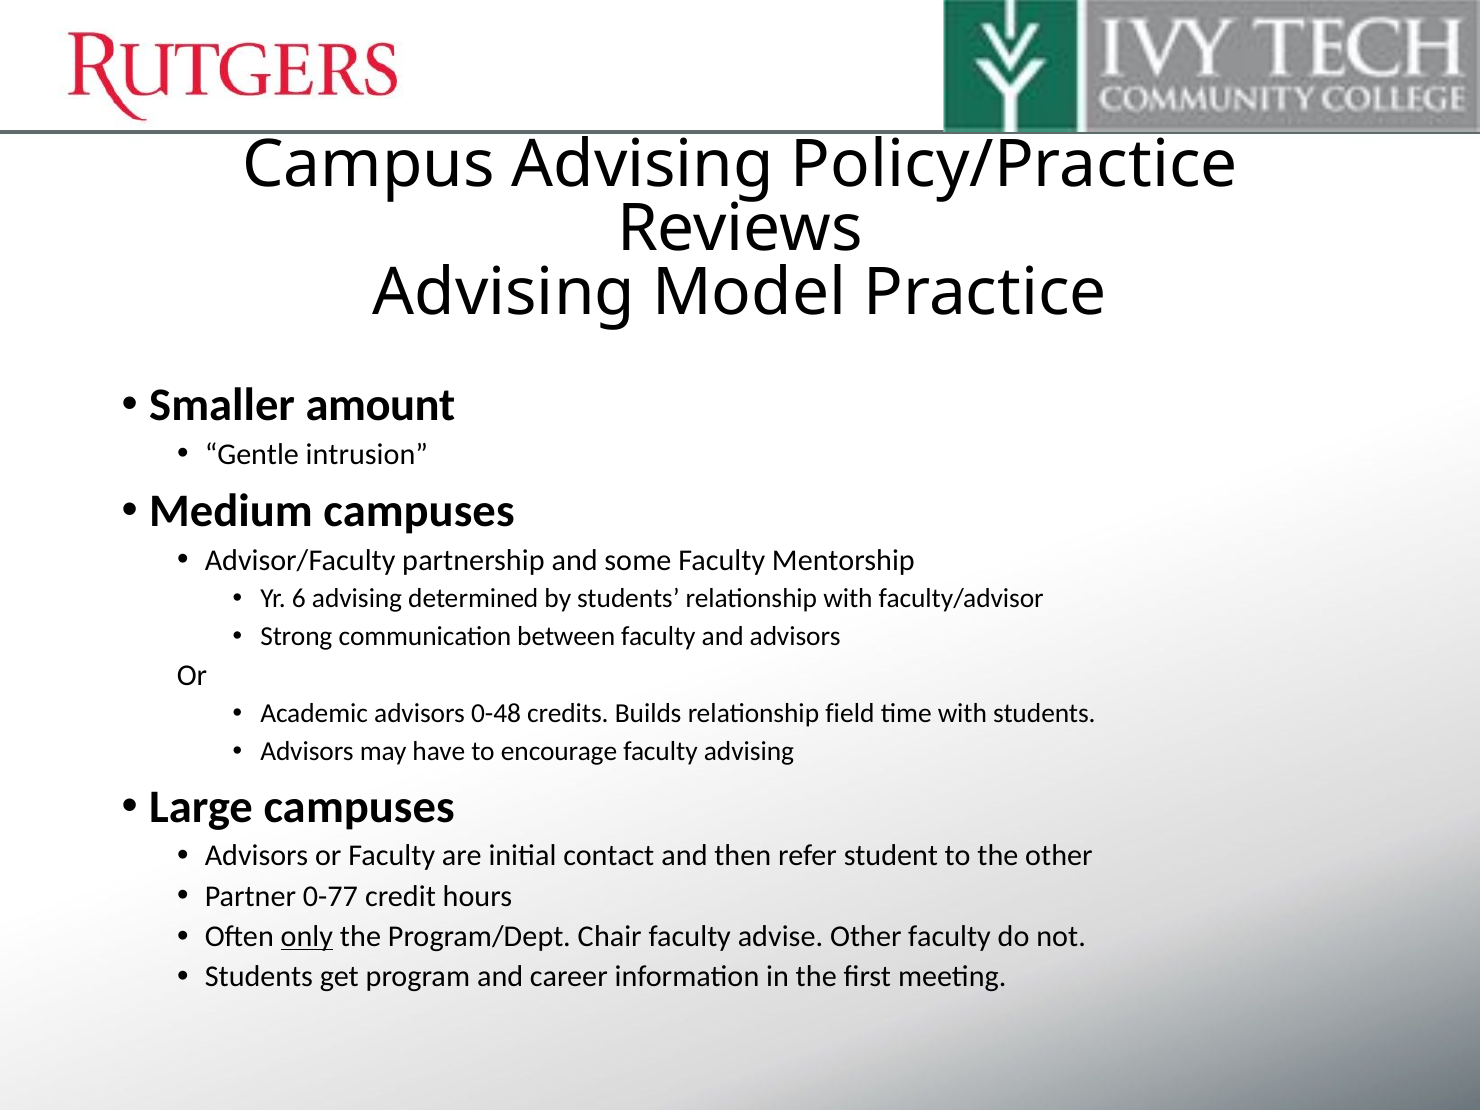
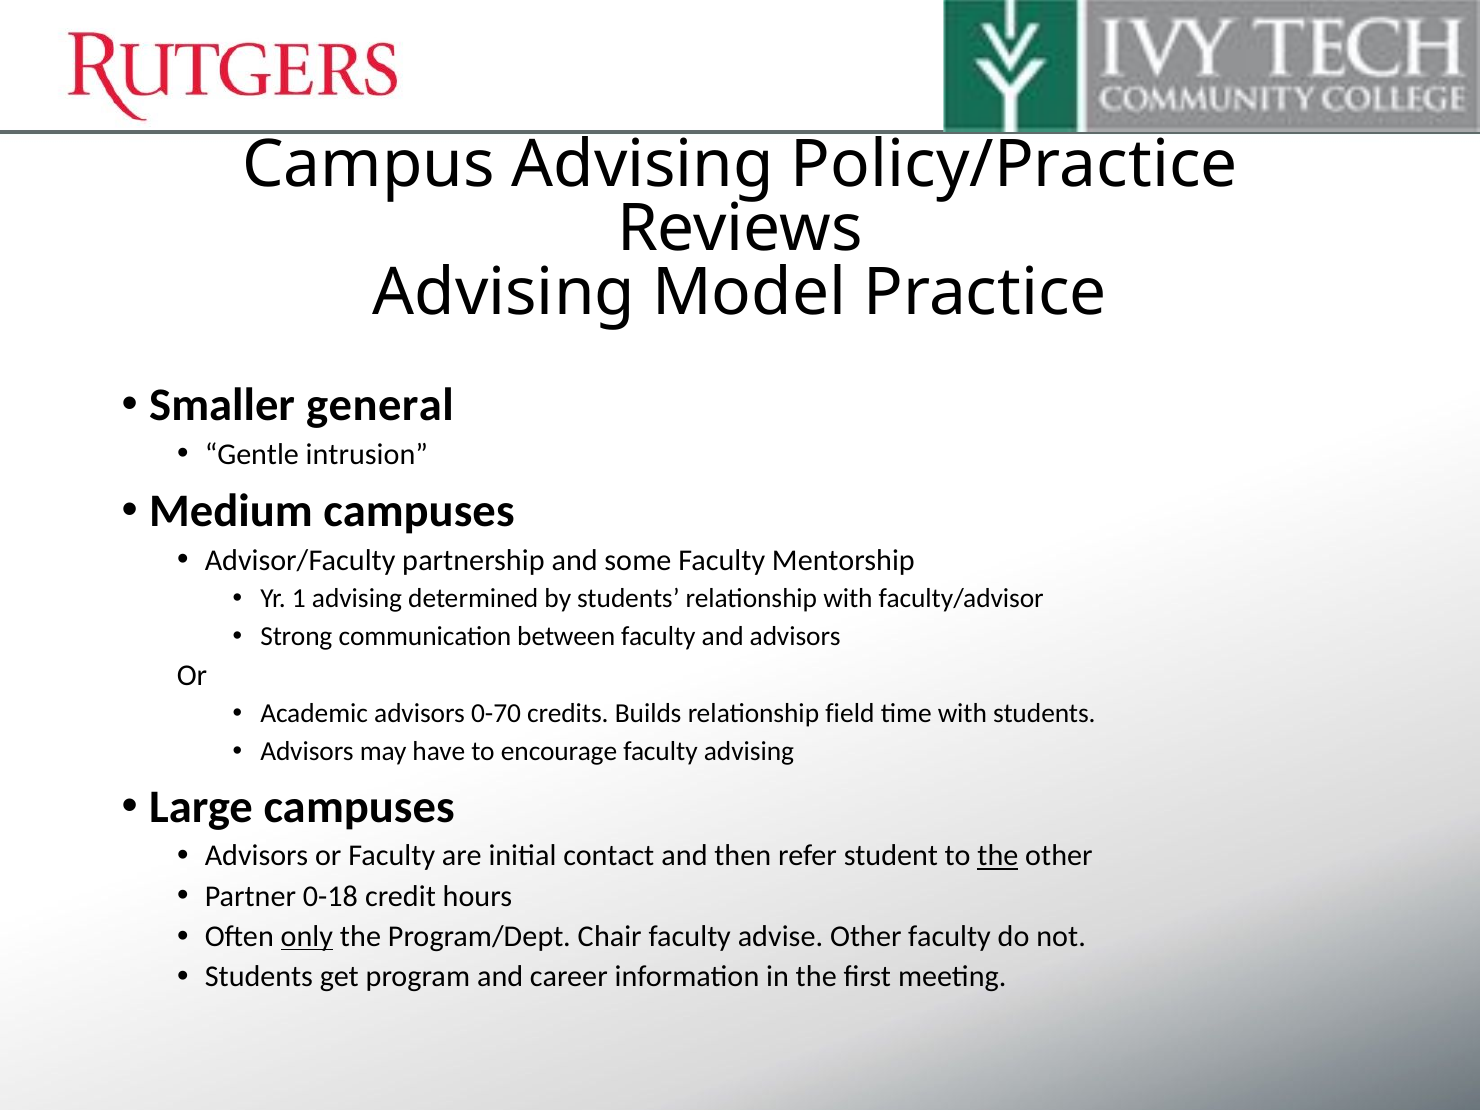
amount: amount -> general
6: 6 -> 1
0-48: 0-48 -> 0-70
the at (998, 856) underline: none -> present
0-77: 0-77 -> 0-18
